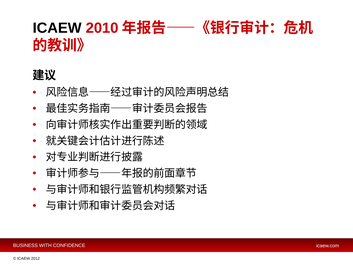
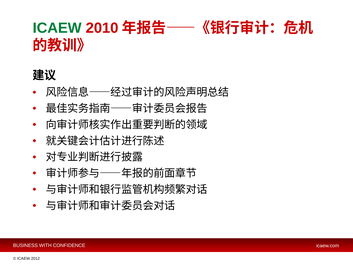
ICAEW at (57, 28) colour: black -> green
